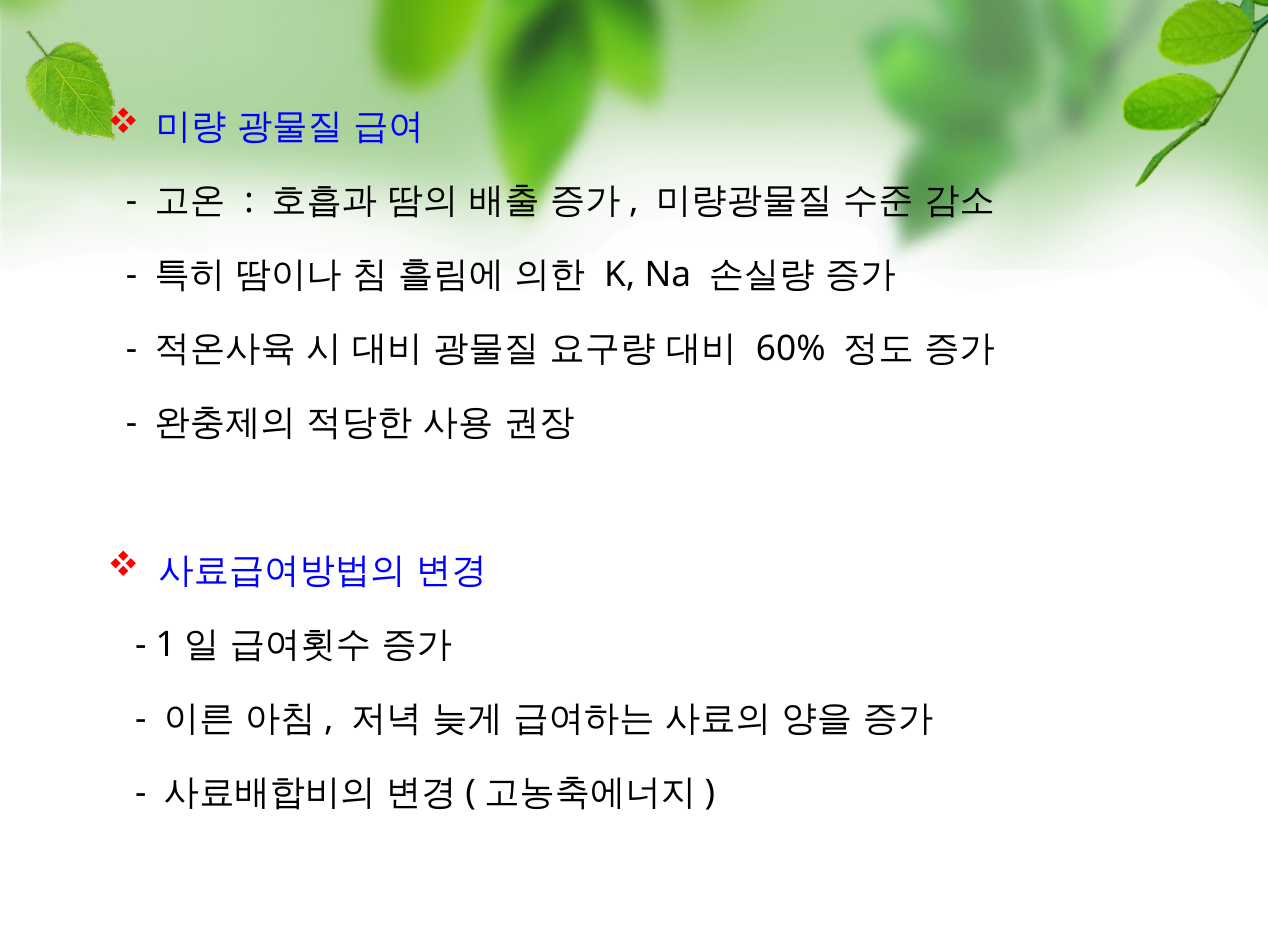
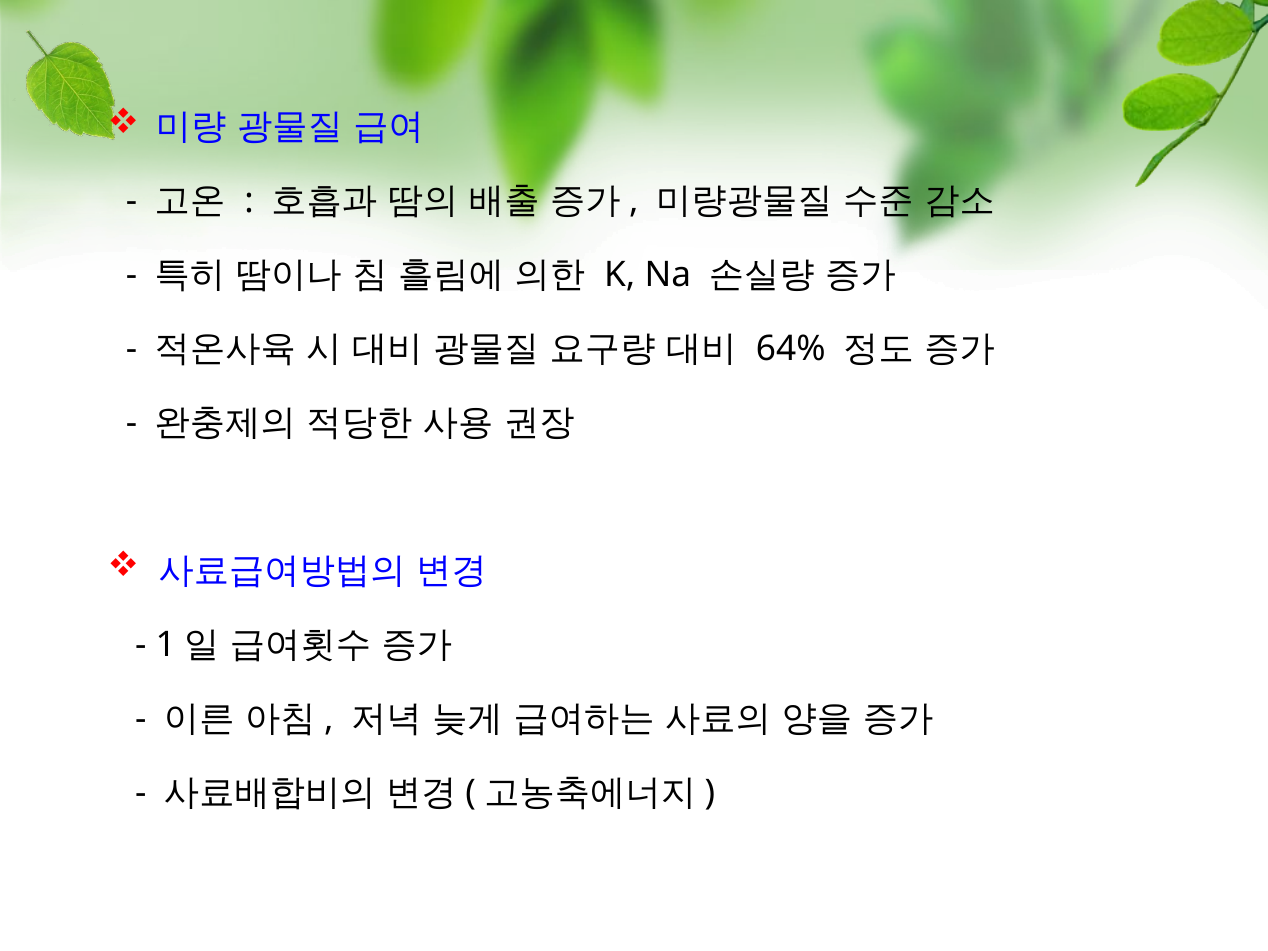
60%: 60% -> 64%
